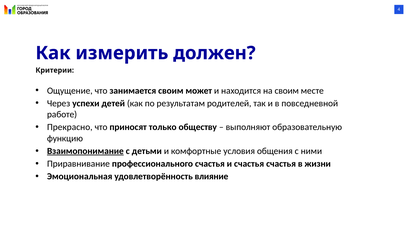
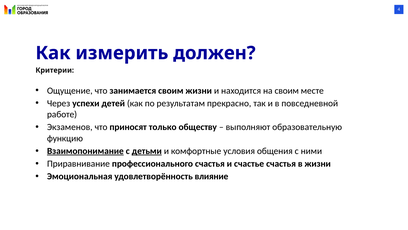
своим может: может -> жизни
родителей: родителей -> прекрасно
Прекрасно: Прекрасно -> Экзаменов
детьми underline: none -> present
и счастья: счастья -> счастье
